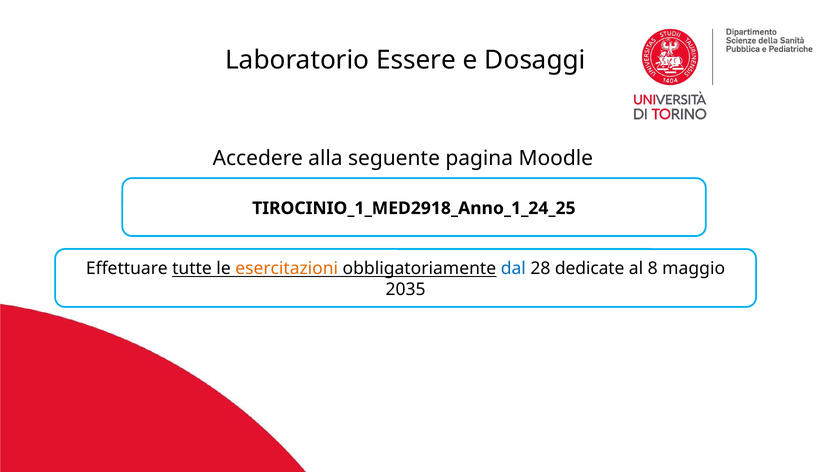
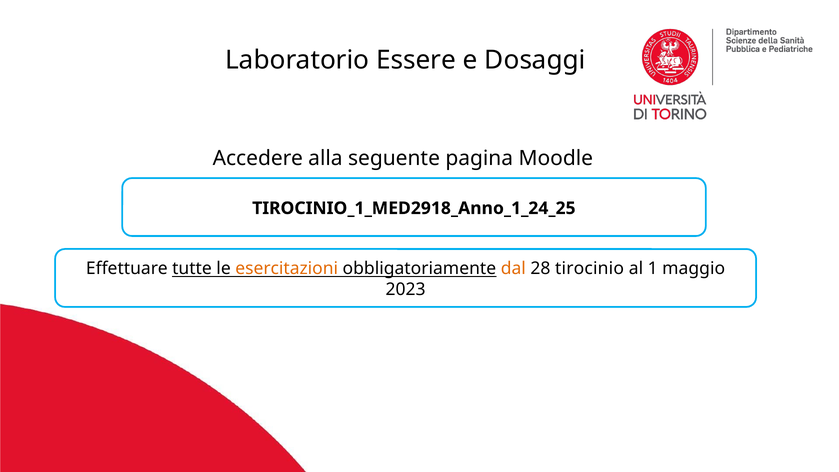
dal colour: blue -> orange
dedicate: dedicate -> tirocinio
8: 8 -> 1
2035: 2035 -> 2023
